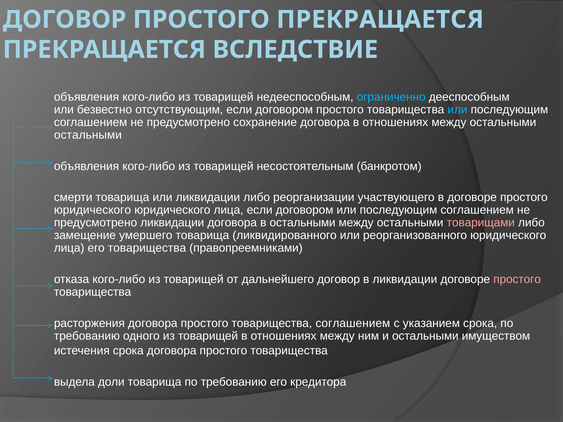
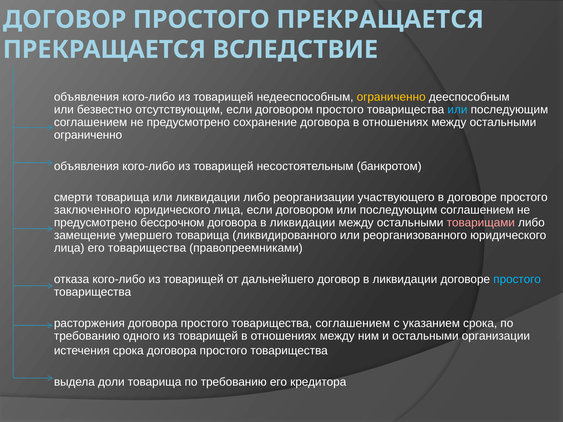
ограниченно at (391, 97) colour: light blue -> yellow
остальными at (88, 135): остальными -> ограниченно
юридического at (92, 210): юридического -> заключенного
предусмотрено ликвидации: ликвидации -> бессрочном
договора в остальными: остальными -> ликвидации
простого at (517, 279) colour: pink -> light blue
имуществом: имуществом -> организации
